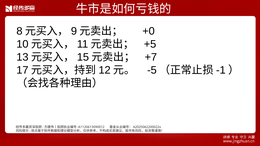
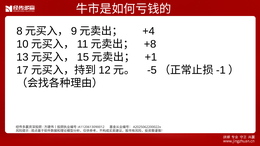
+0: +0 -> +4
+5: +5 -> +8
+7: +7 -> +1
